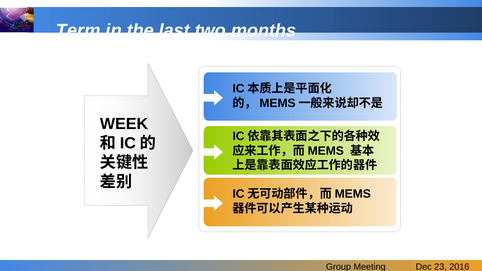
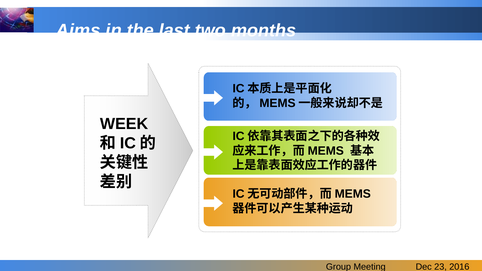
Term: Term -> Aims
